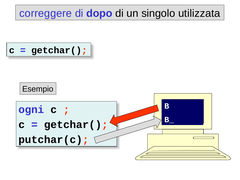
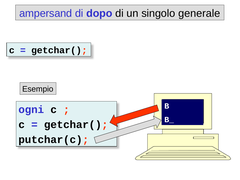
correggere: correggere -> ampersand
utilizzata: utilizzata -> generale
